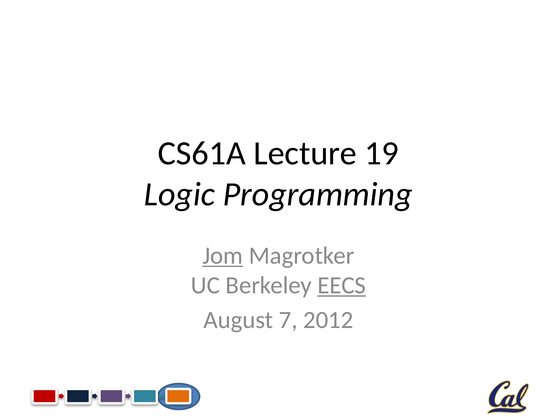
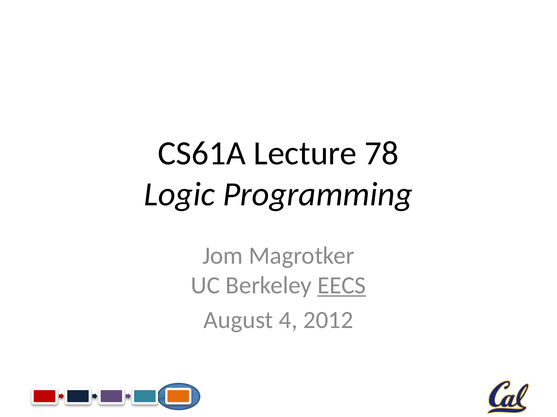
19: 19 -> 78
Jom underline: present -> none
7: 7 -> 4
